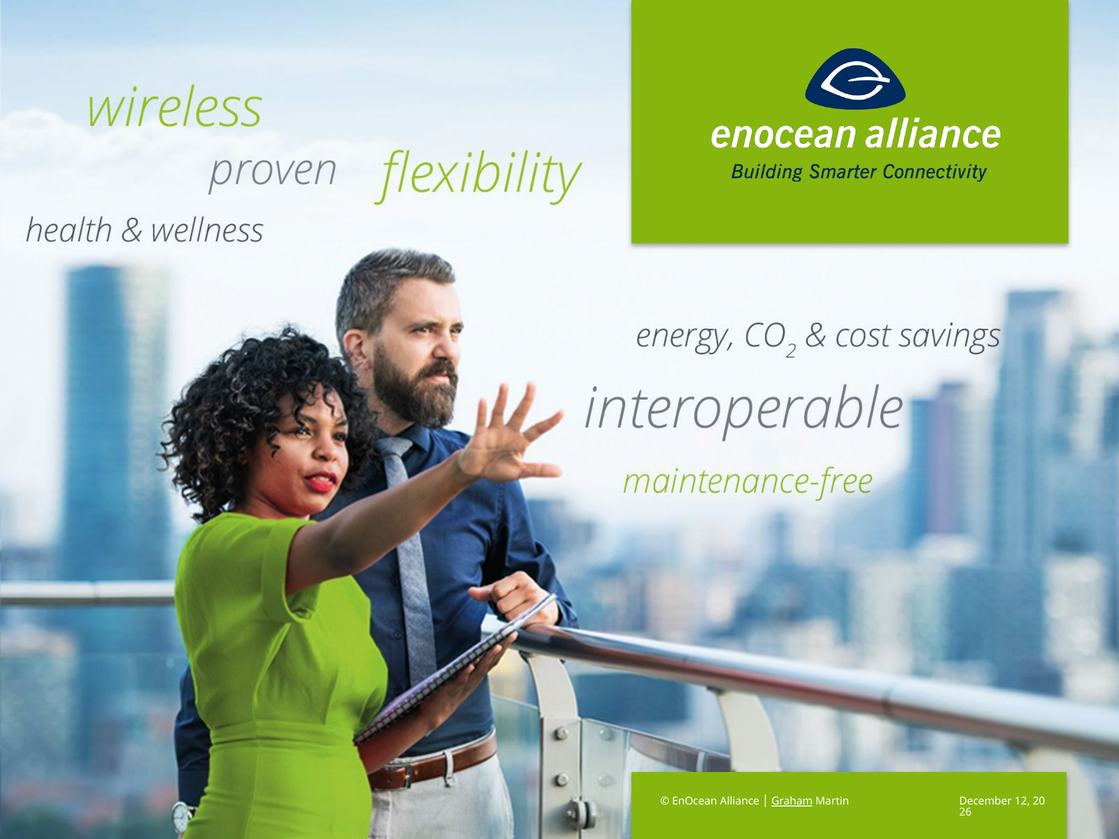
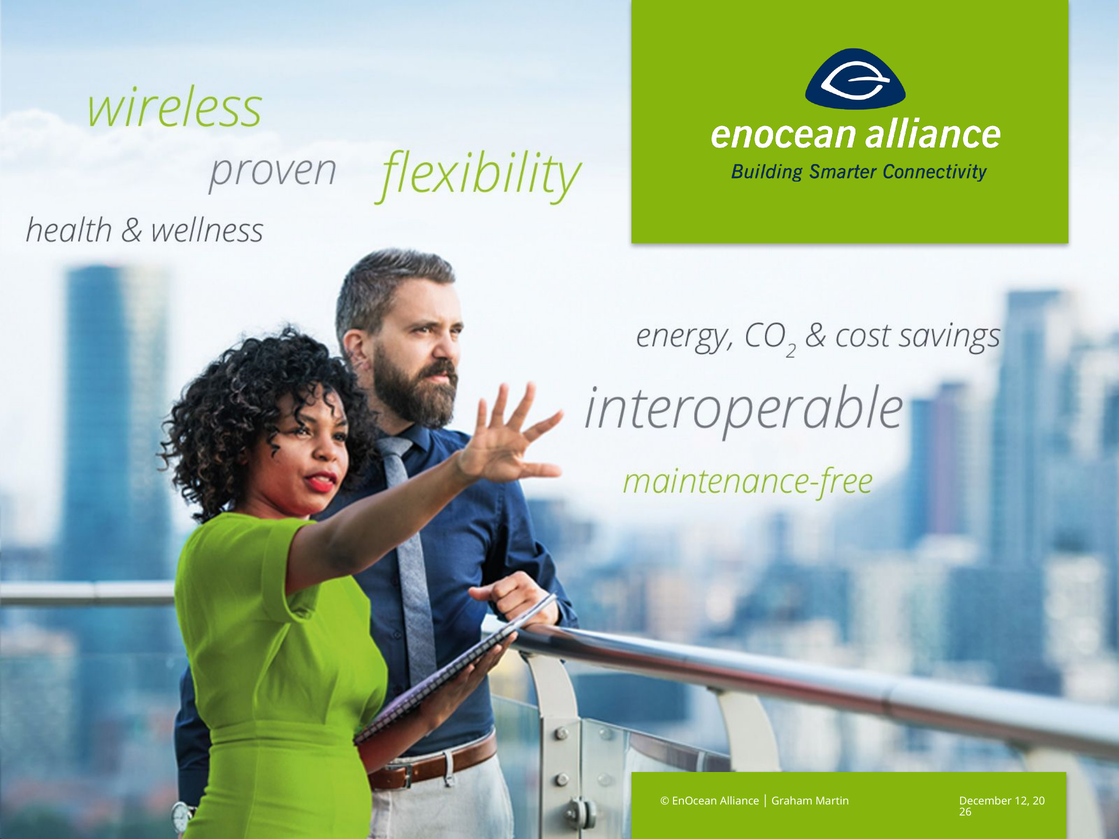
Graham underline: present -> none
